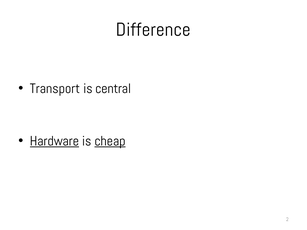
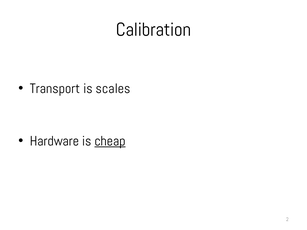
Difference: Difference -> Calibration
central: central -> scales
Hardware underline: present -> none
